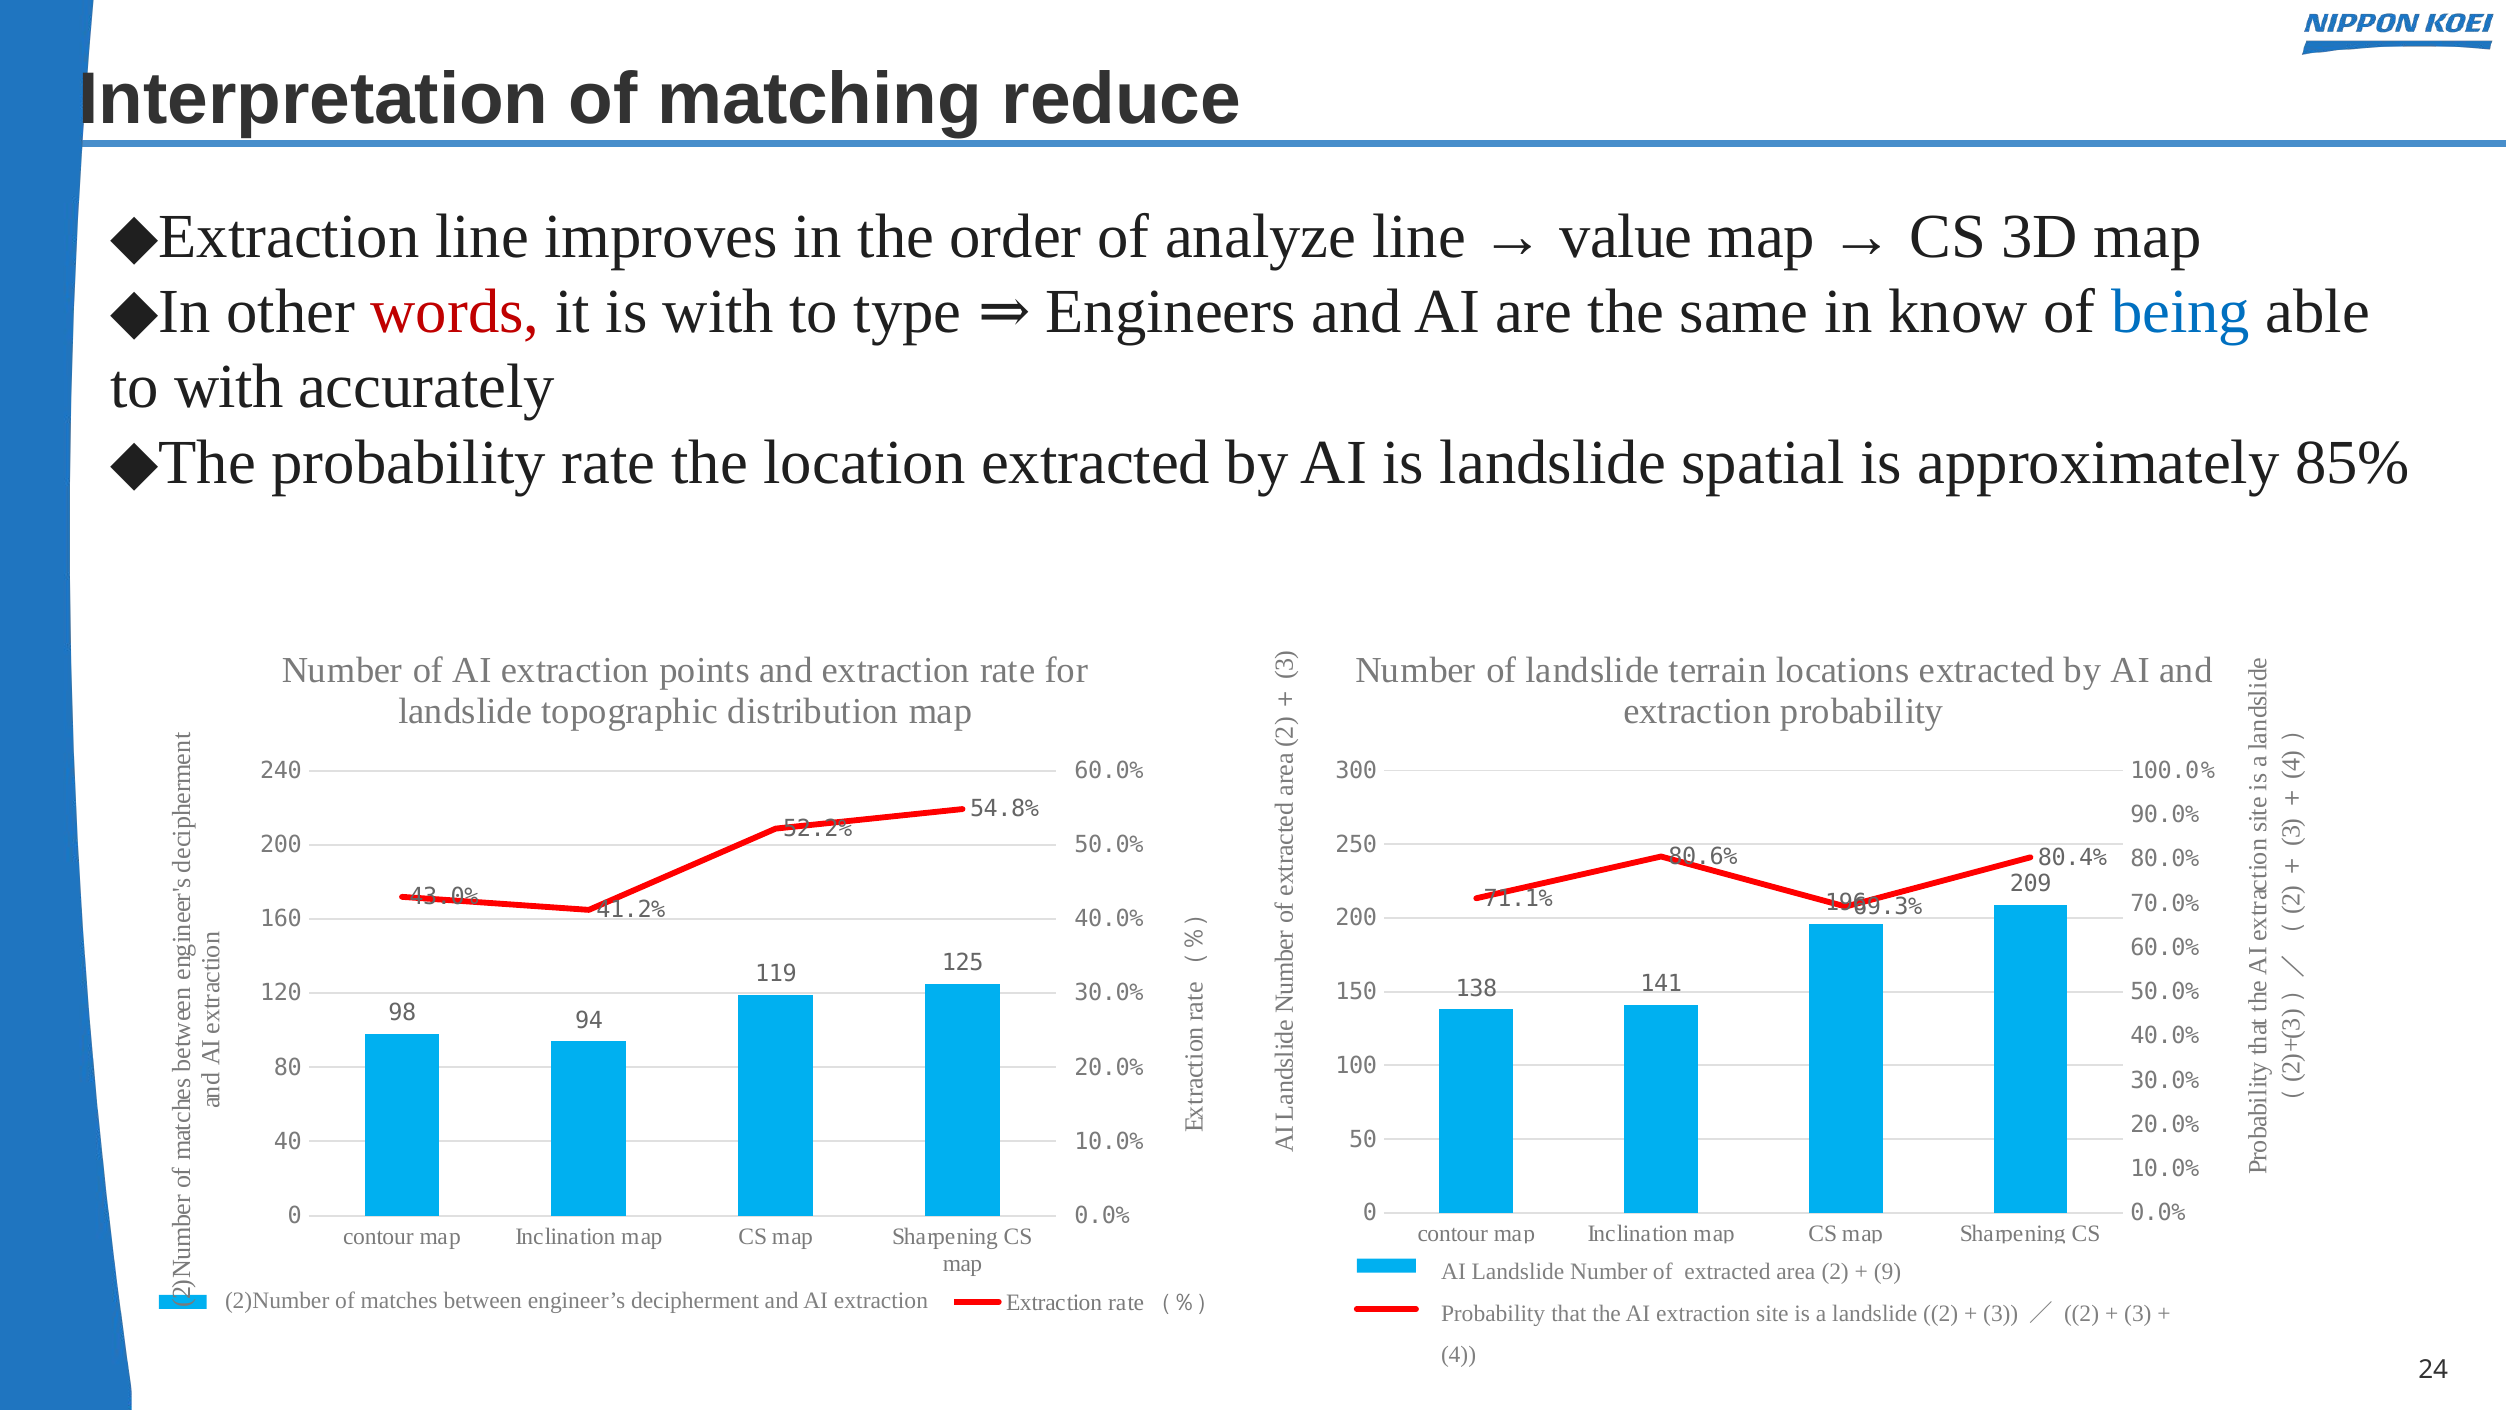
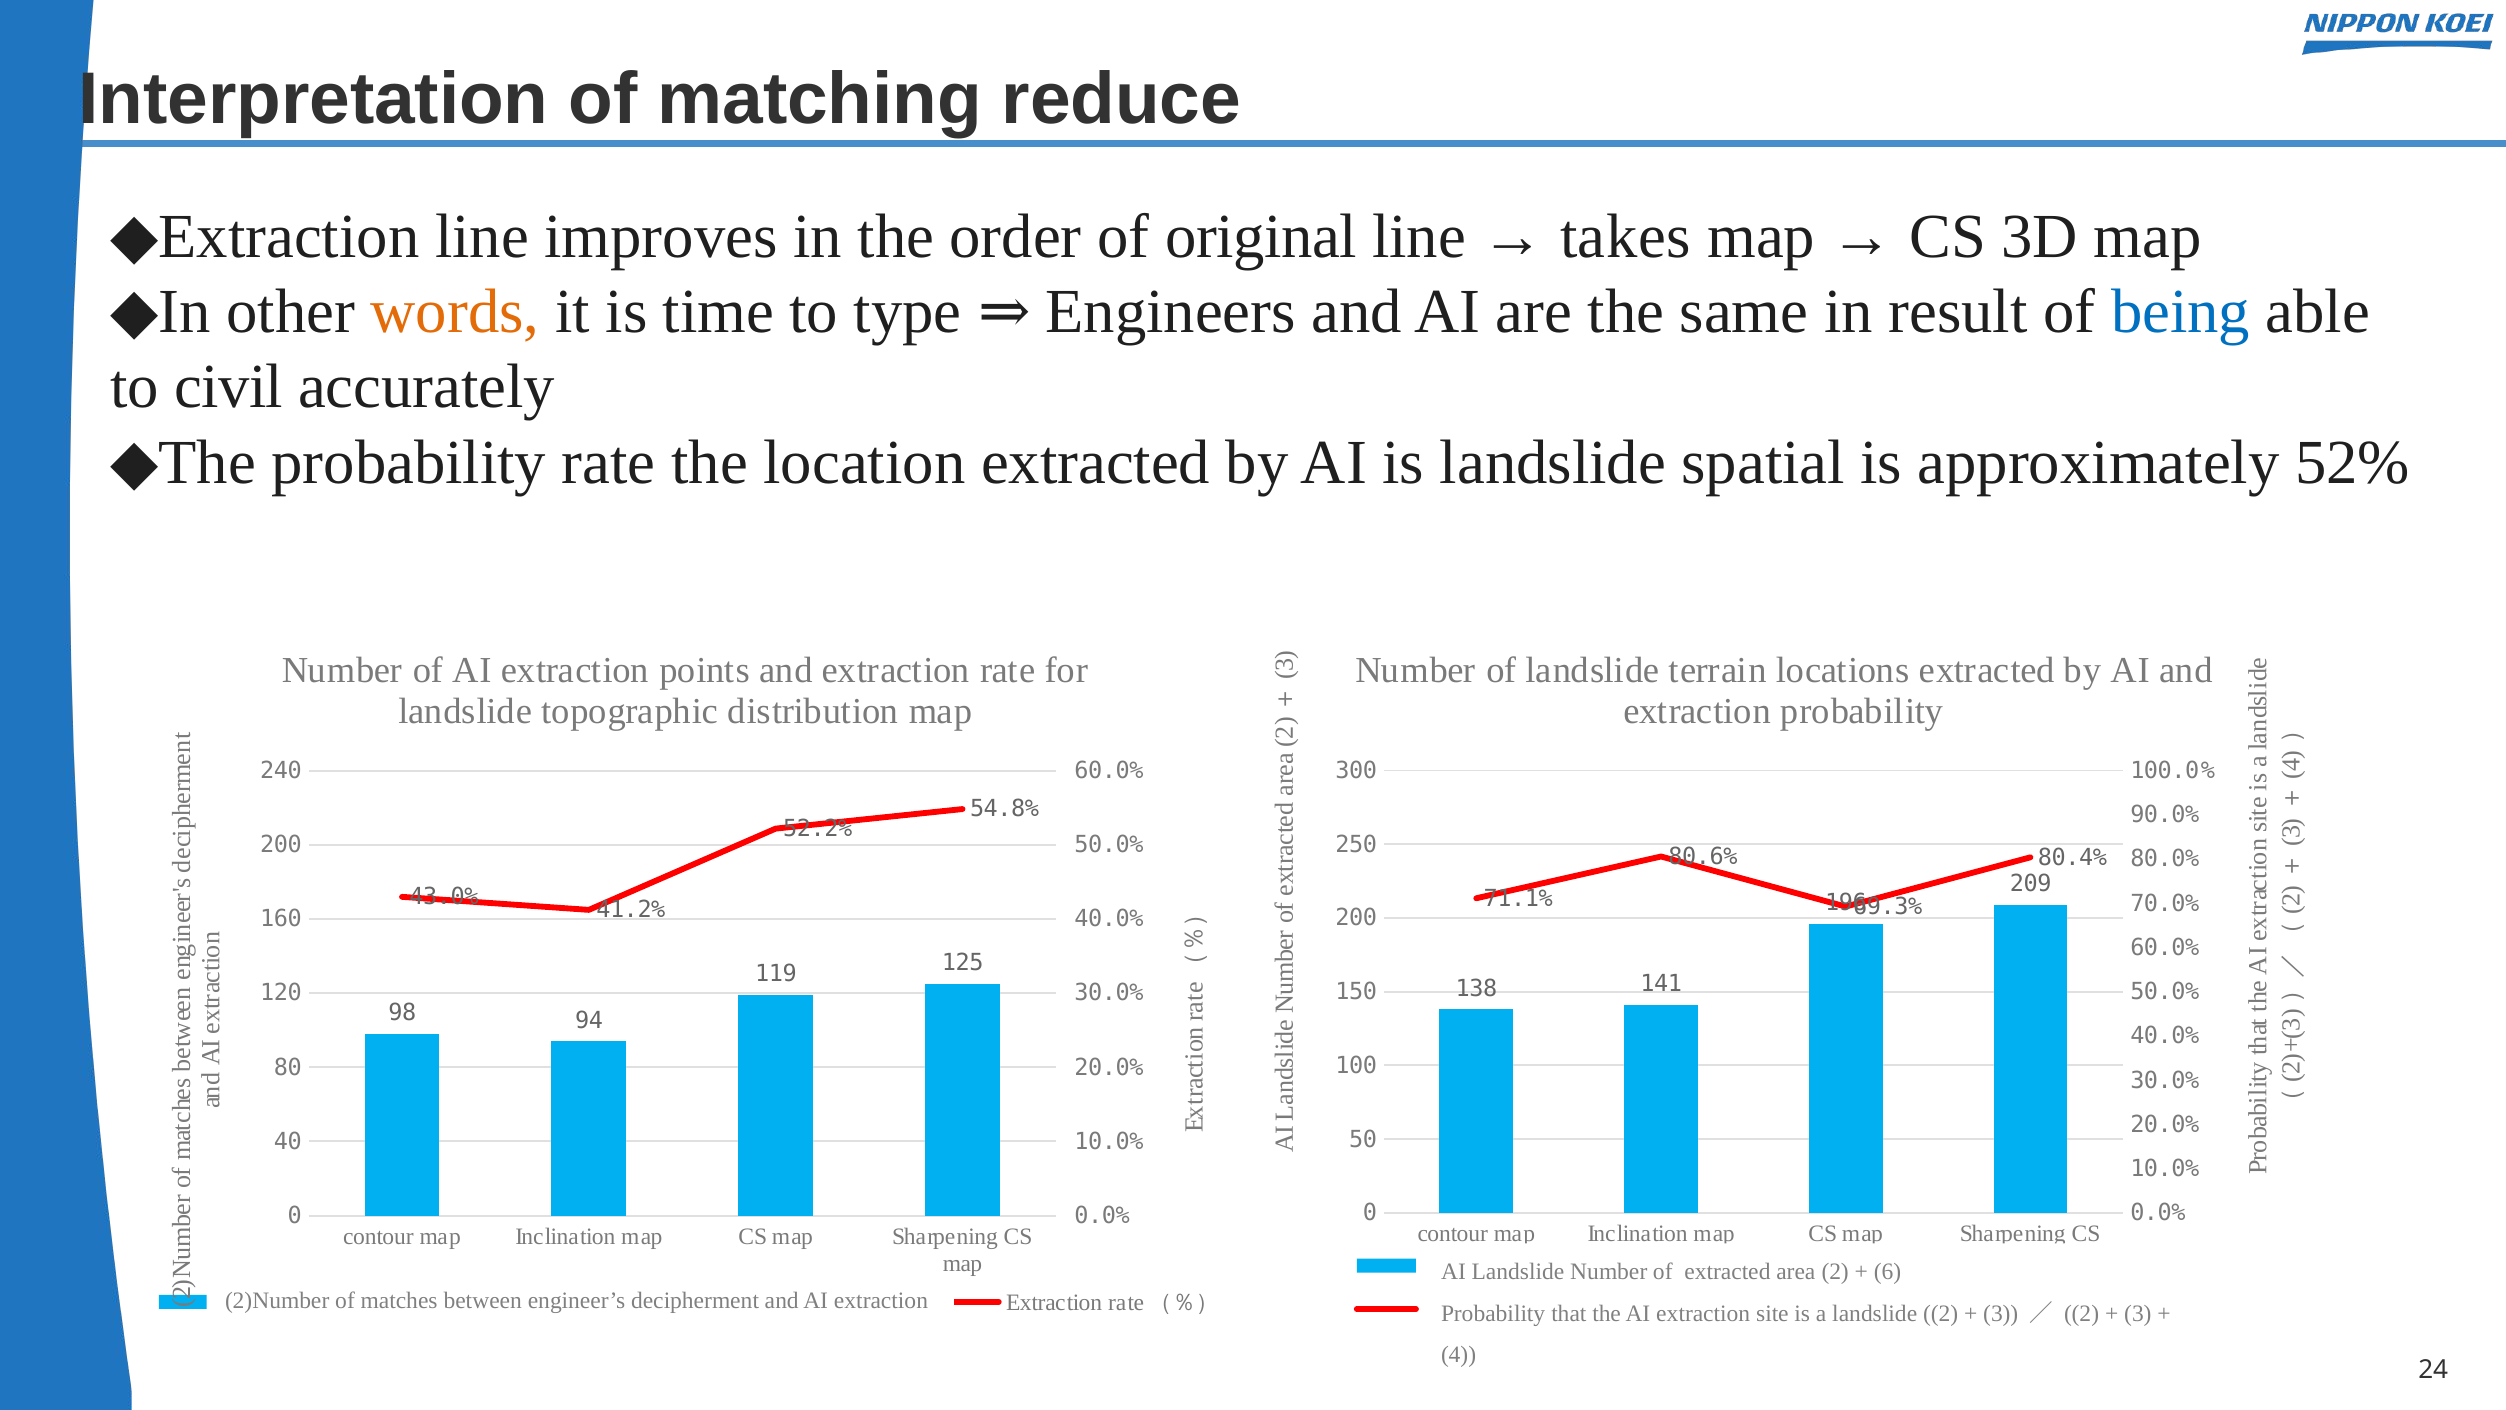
analyze: analyze -> original
value: value -> takes
words colour: red -> orange
is with: with -> time
know: know -> result
to with: with -> civil
85%: 85% -> 52%
9: 9 -> 6
